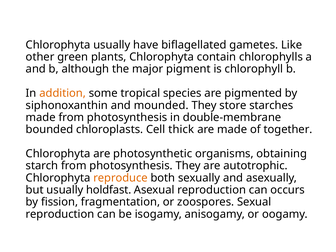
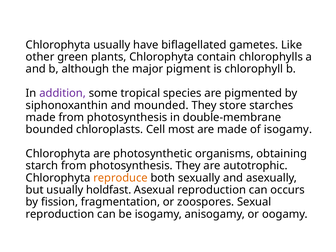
addition colour: orange -> purple
thick: thick -> most
of together: together -> isogamy
